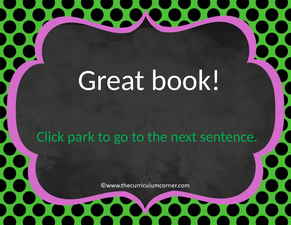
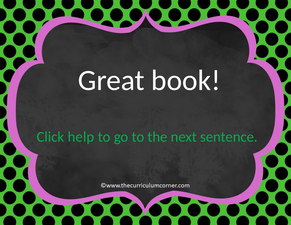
park: park -> help
